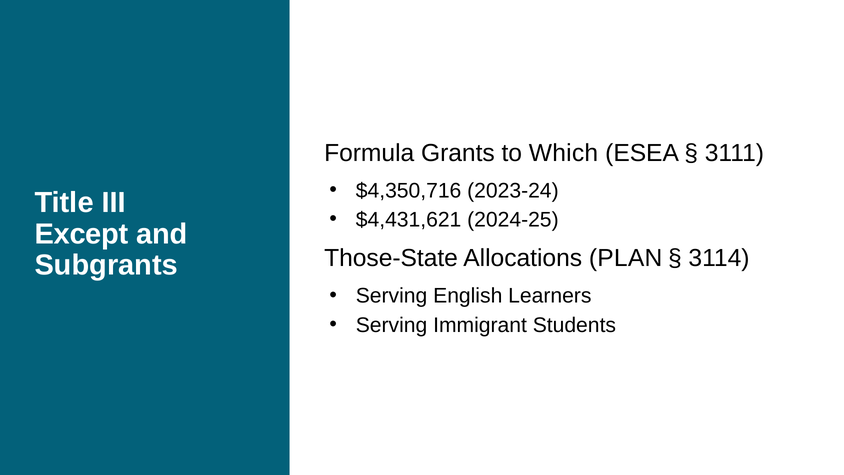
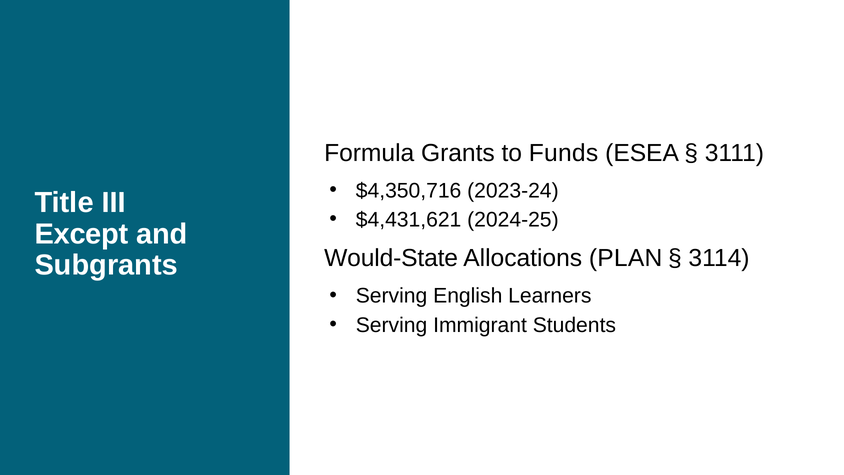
Which: Which -> Funds
Those-State: Those-State -> Would-State
